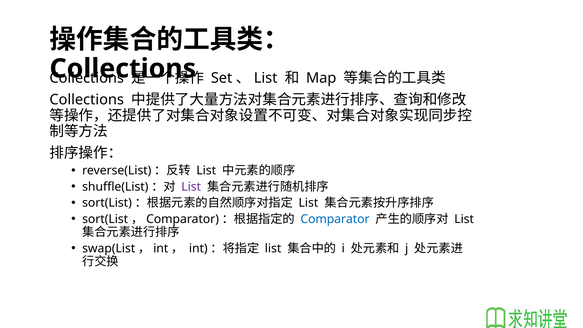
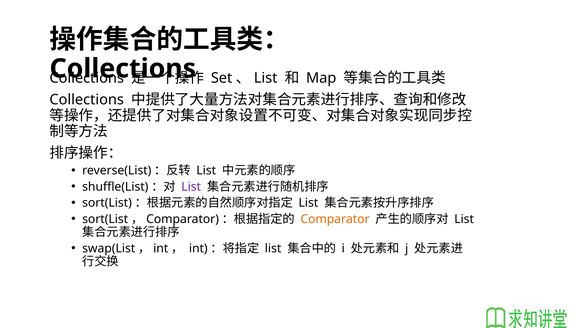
Comparator at (335, 219) colour: blue -> orange
